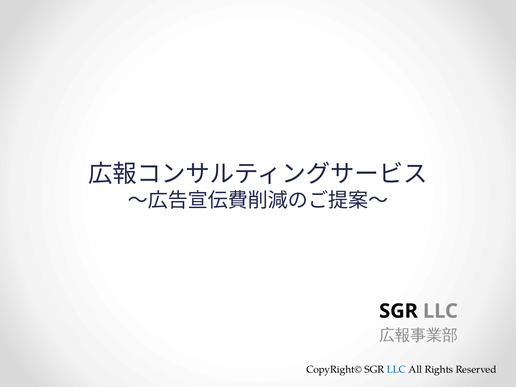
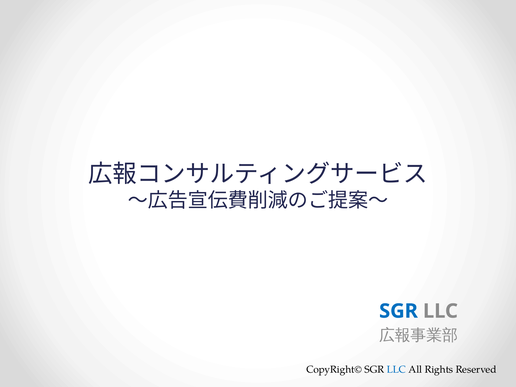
SGR at (399, 311) colour: black -> blue
